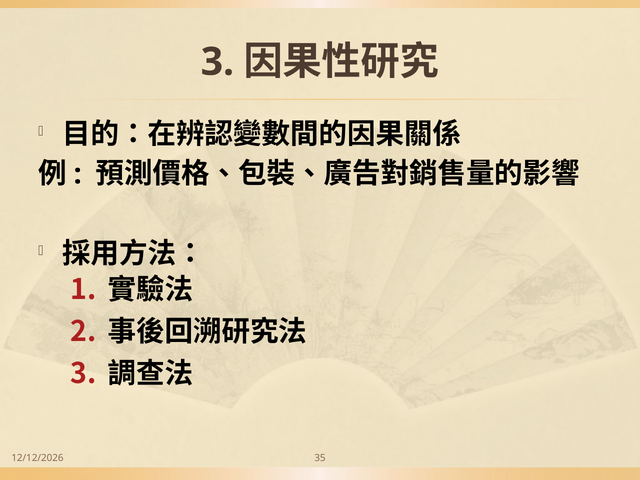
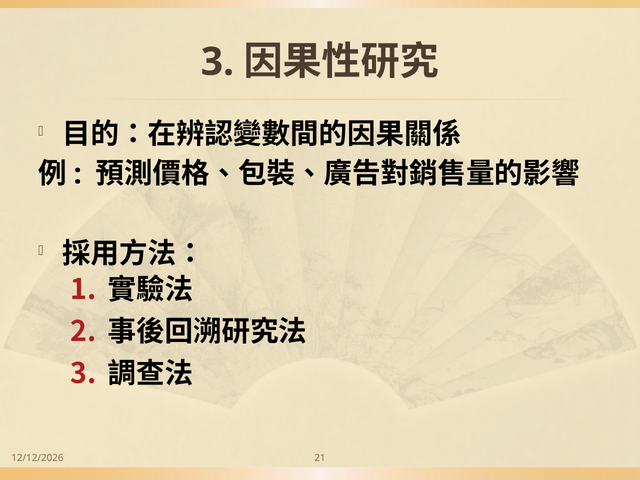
35: 35 -> 21
